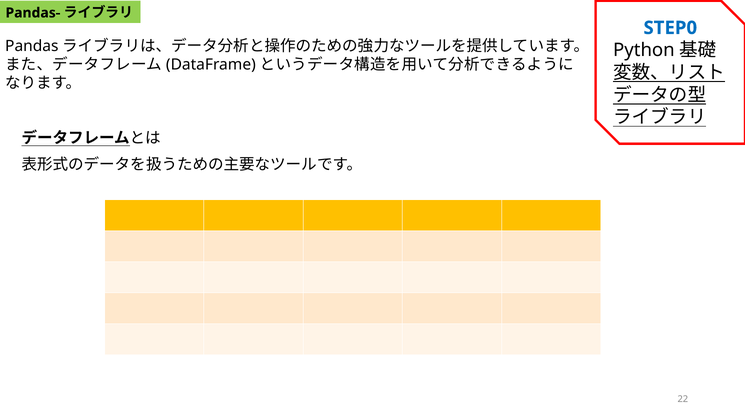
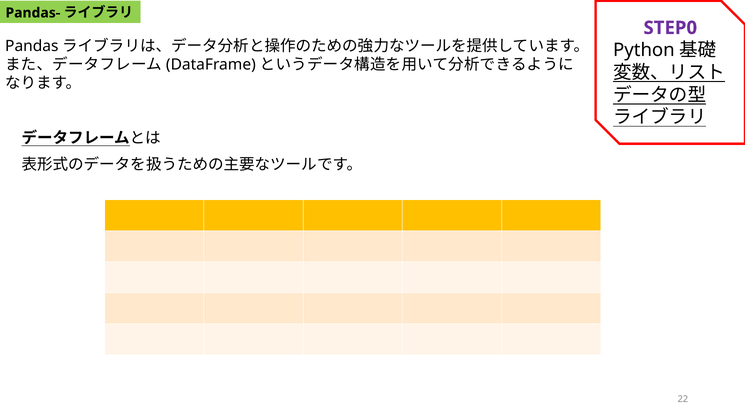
STEP0 colour: blue -> purple
